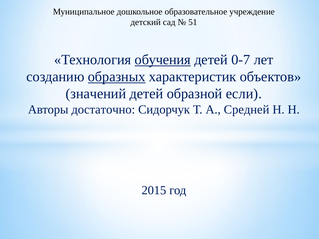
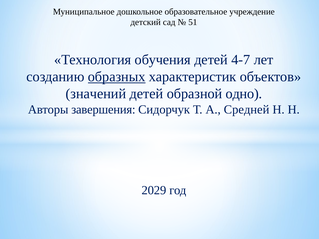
обучения underline: present -> none
0-7: 0-7 -> 4-7
если: если -> одно
достаточно: достаточно -> завершения
2015: 2015 -> 2029
